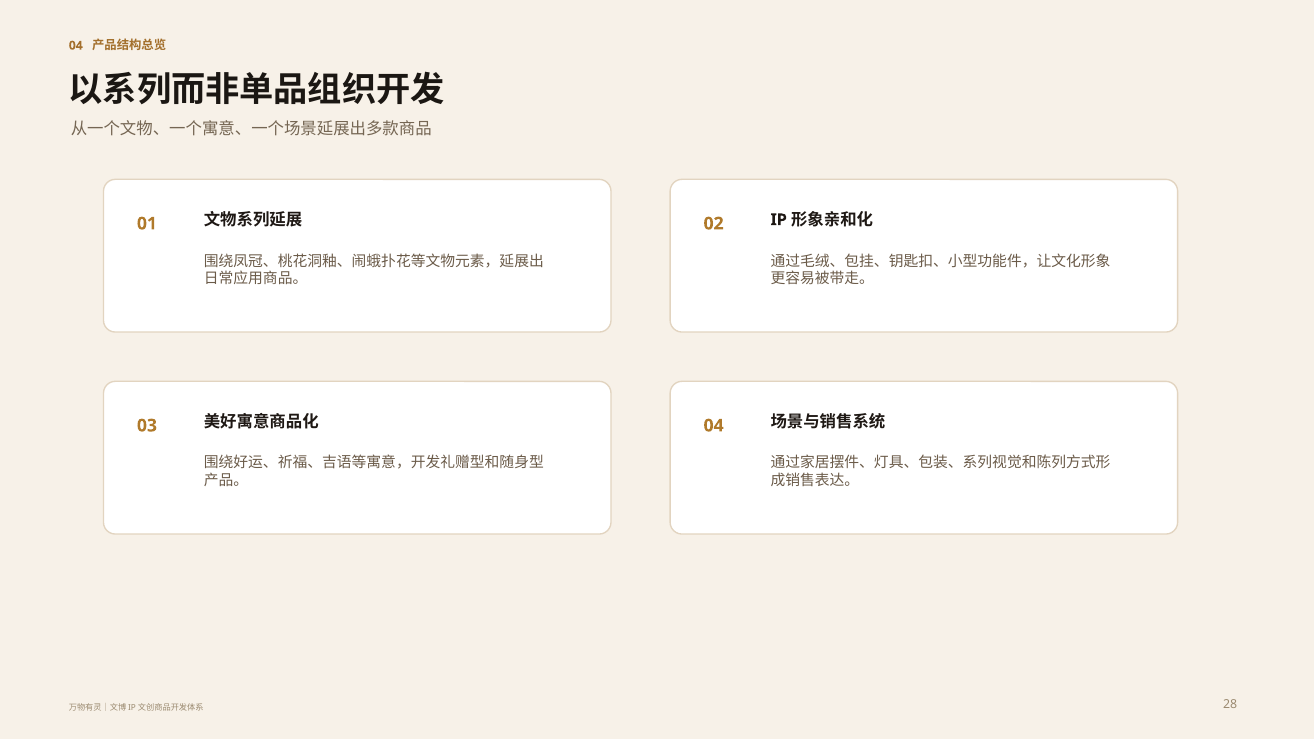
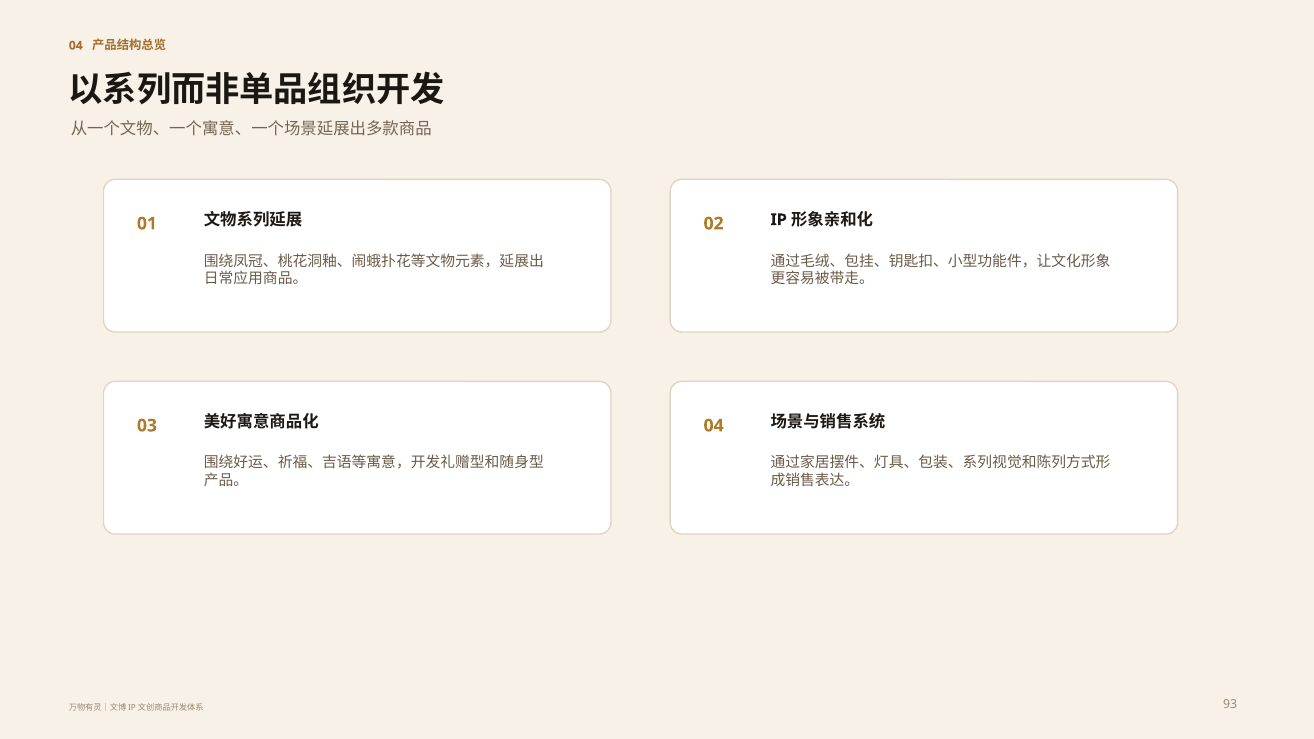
28: 28 -> 93
